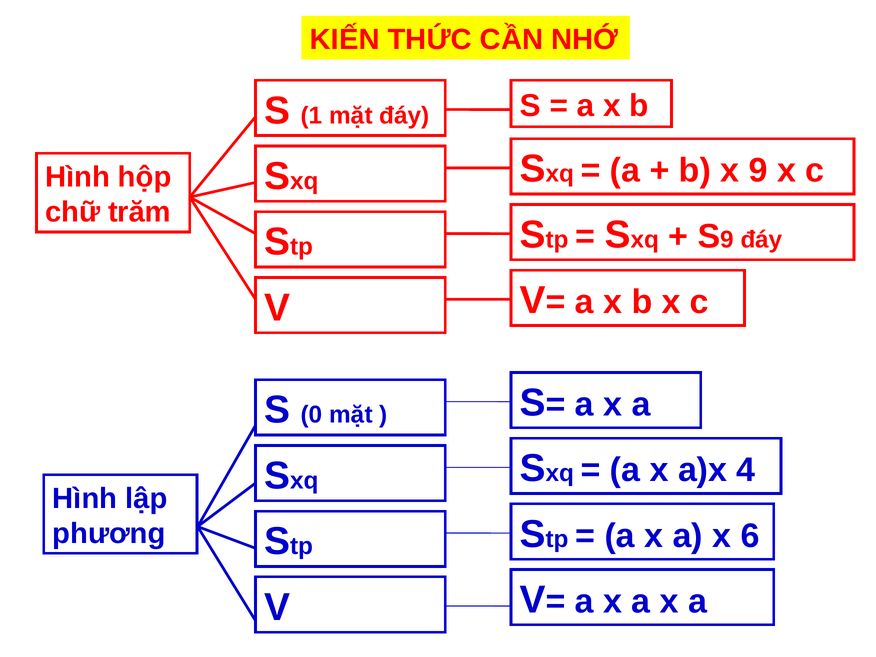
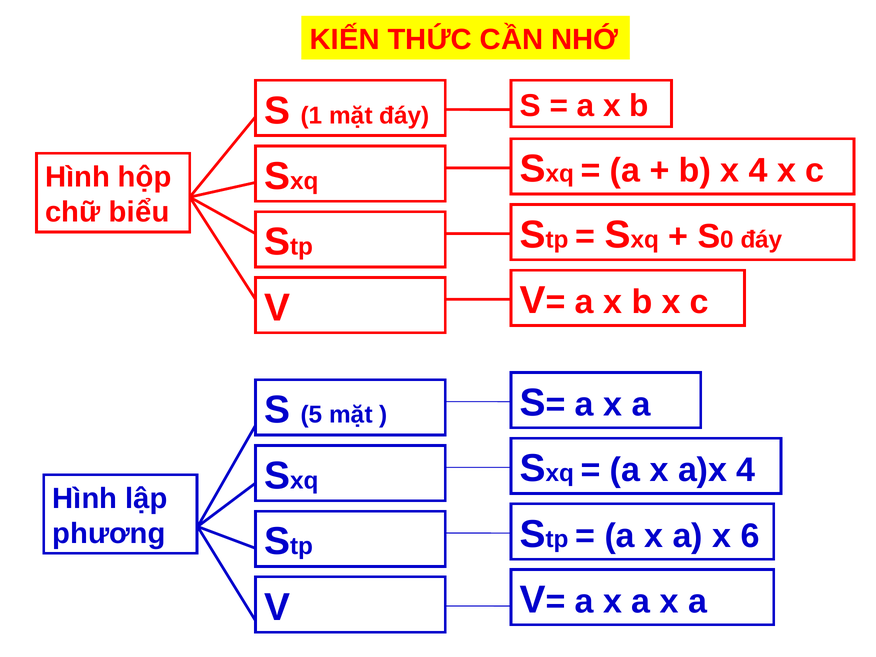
x 9: 9 -> 4
trăm: trăm -> biểu
S 9: 9 -> 0
0: 0 -> 5
